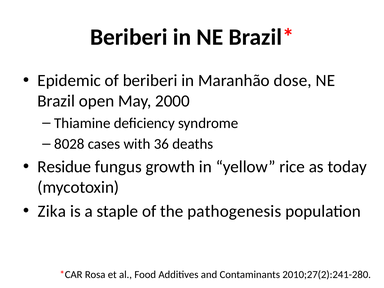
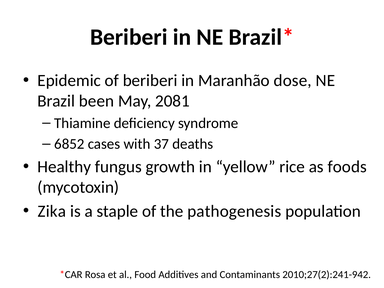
open: open -> been
2000: 2000 -> 2081
8028: 8028 -> 6852
36: 36 -> 37
Residue: Residue -> Healthy
today: today -> foods
2010;27(2):241-280: 2010;27(2):241-280 -> 2010;27(2):241-942
